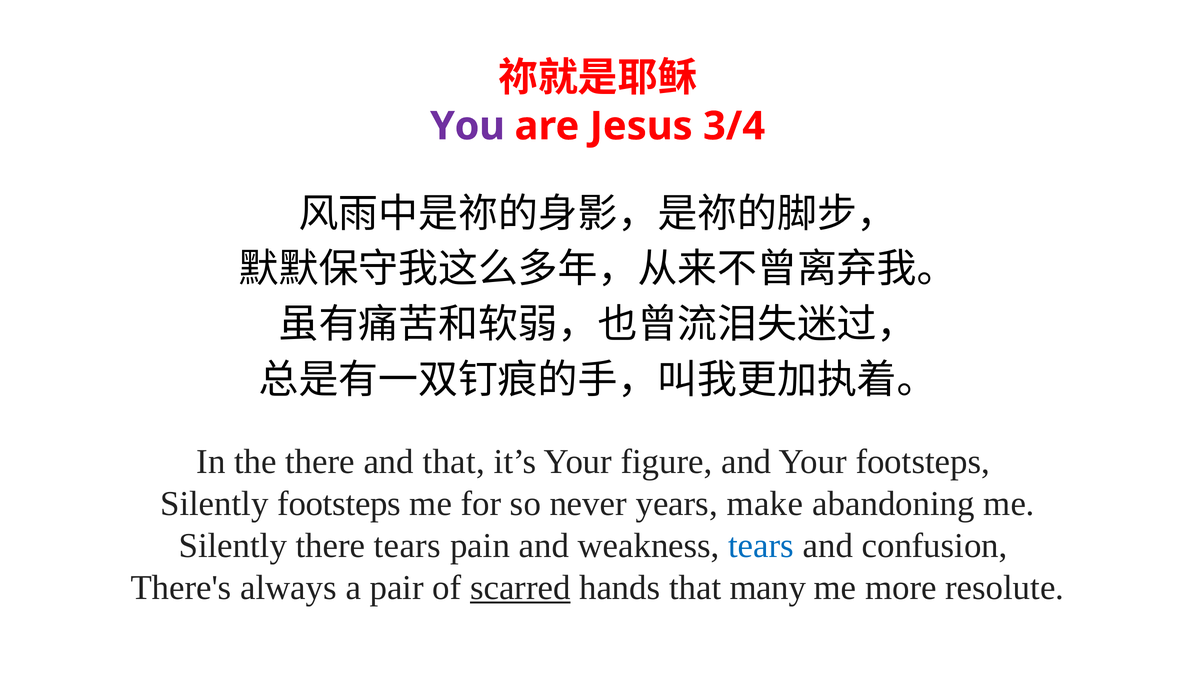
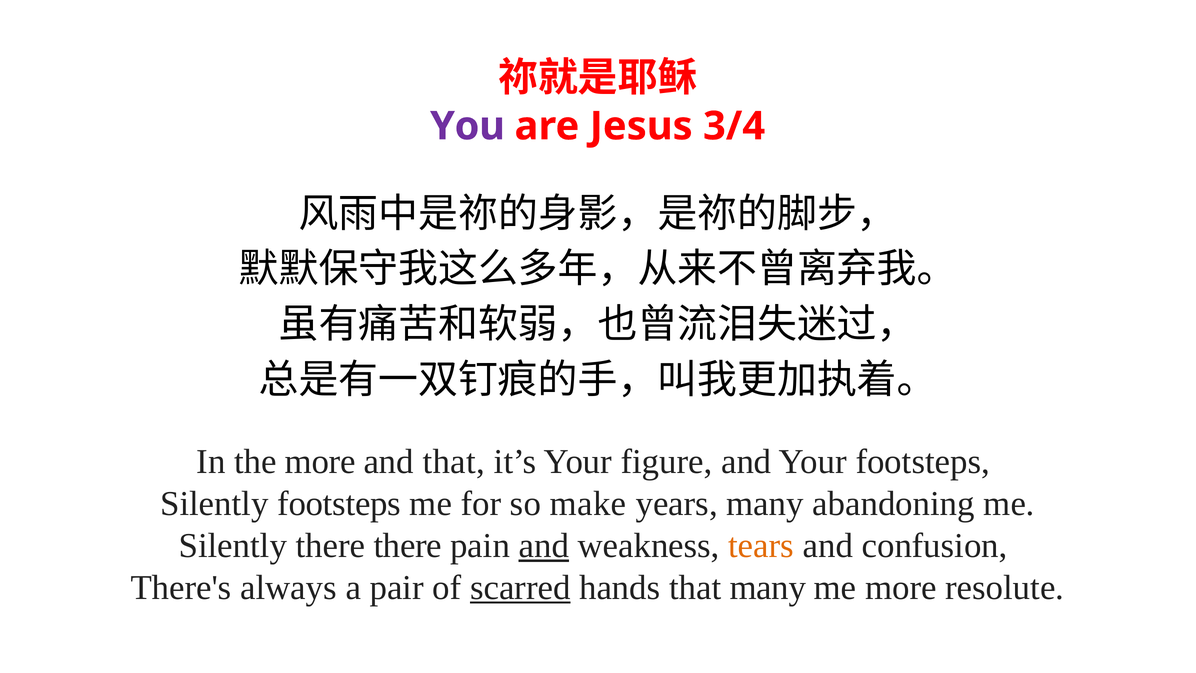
the there: there -> more
never: never -> make
years make: make -> many
there tears: tears -> there
and at (544, 546) underline: none -> present
tears at (761, 546) colour: blue -> orange
